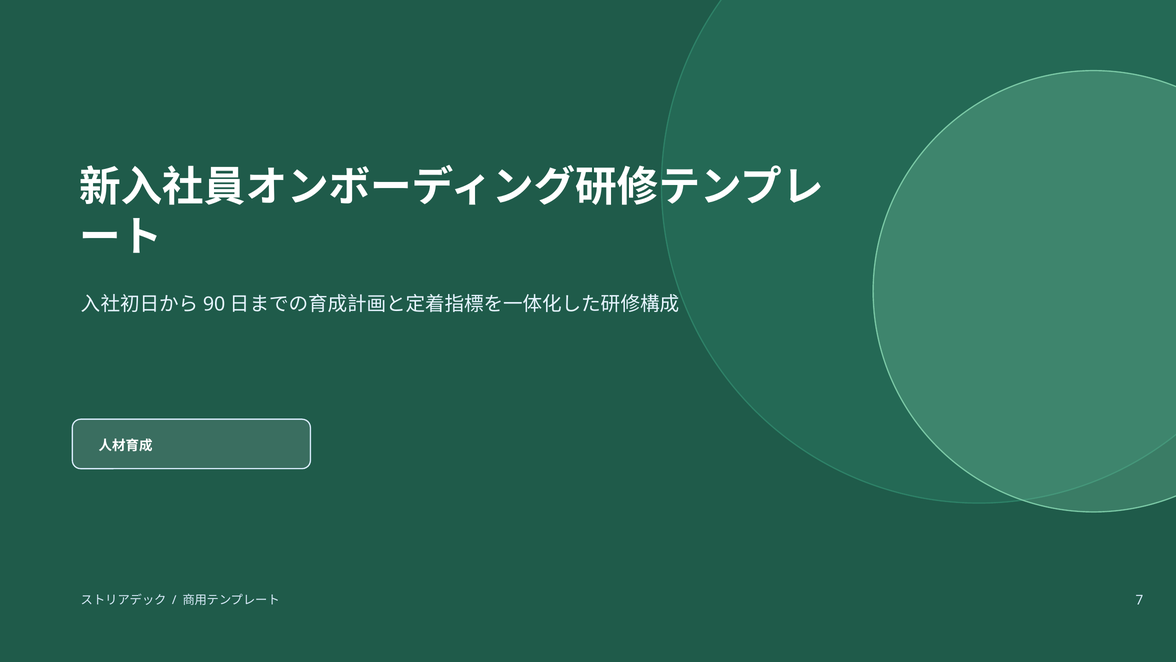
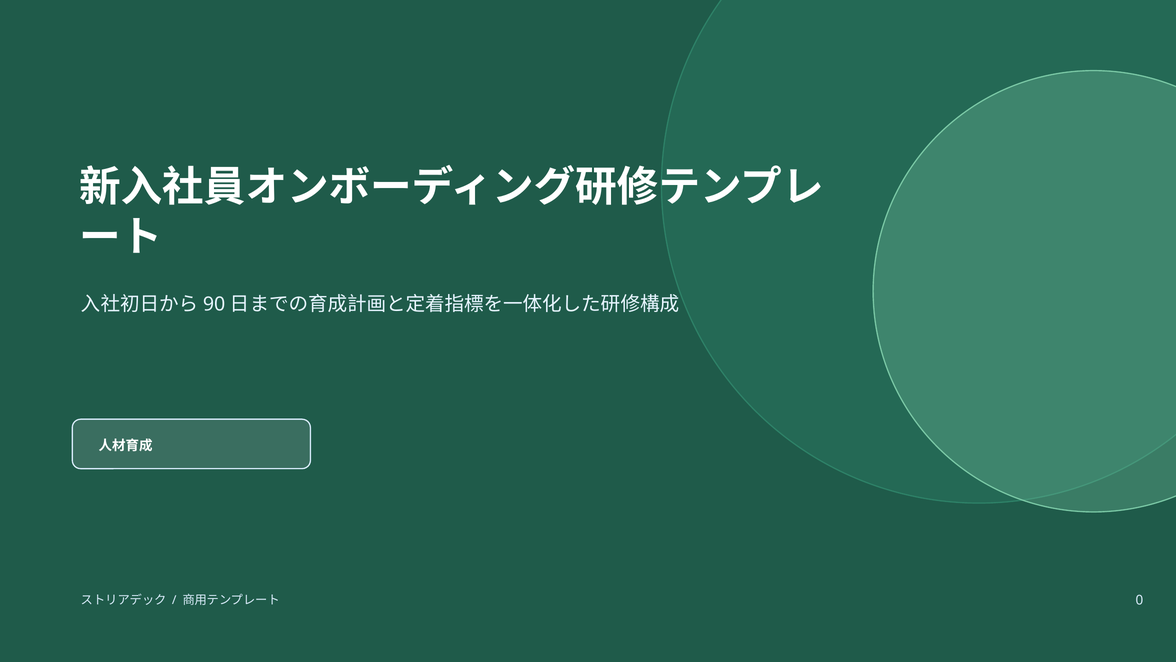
7: 7 -> 0
